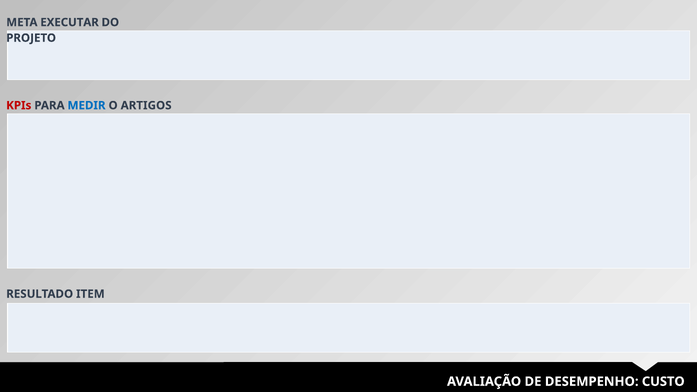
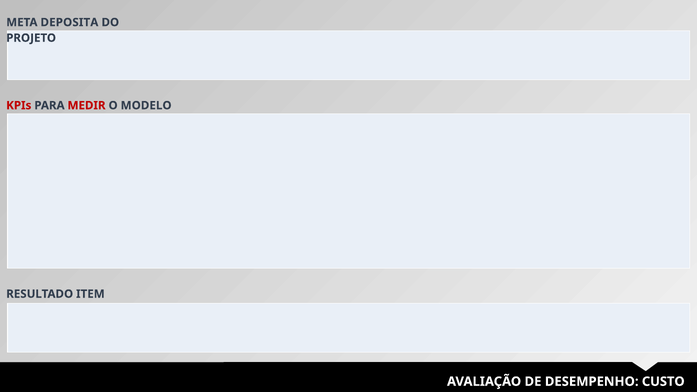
EXECUTAR: EXECUTAR -> DEPOSITA
MEDIR colour: blue -> red
ARTIGOS: ARTIGOS -> MODELO
